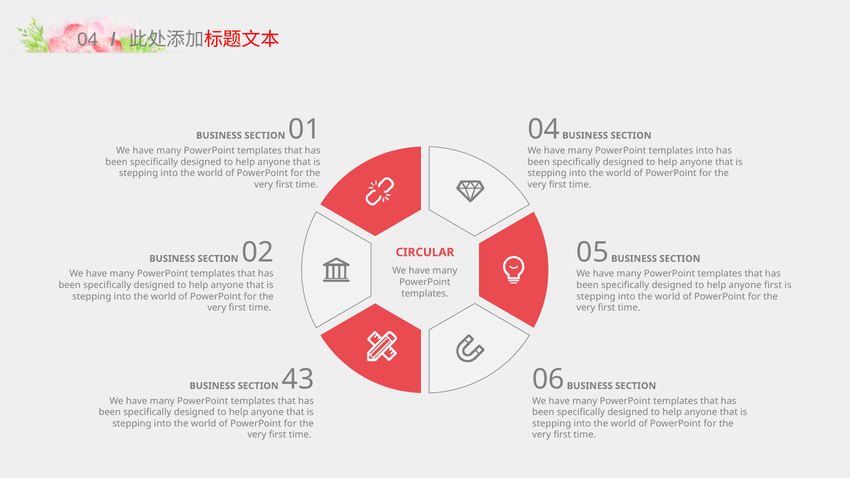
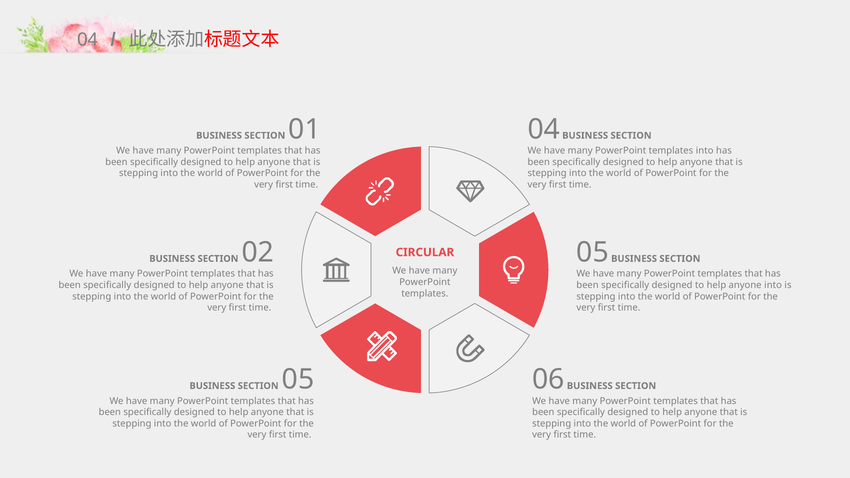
anyone first: first -> into
SECTION 43: 43 -> 05
